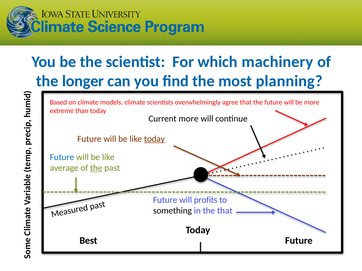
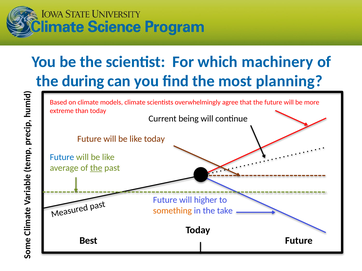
longer: longer -> during
Current more: more -> being
today at (154, 139) underline: present -> none
profits: profits -> higher
something colour: black -> orange
the that: that -> take
